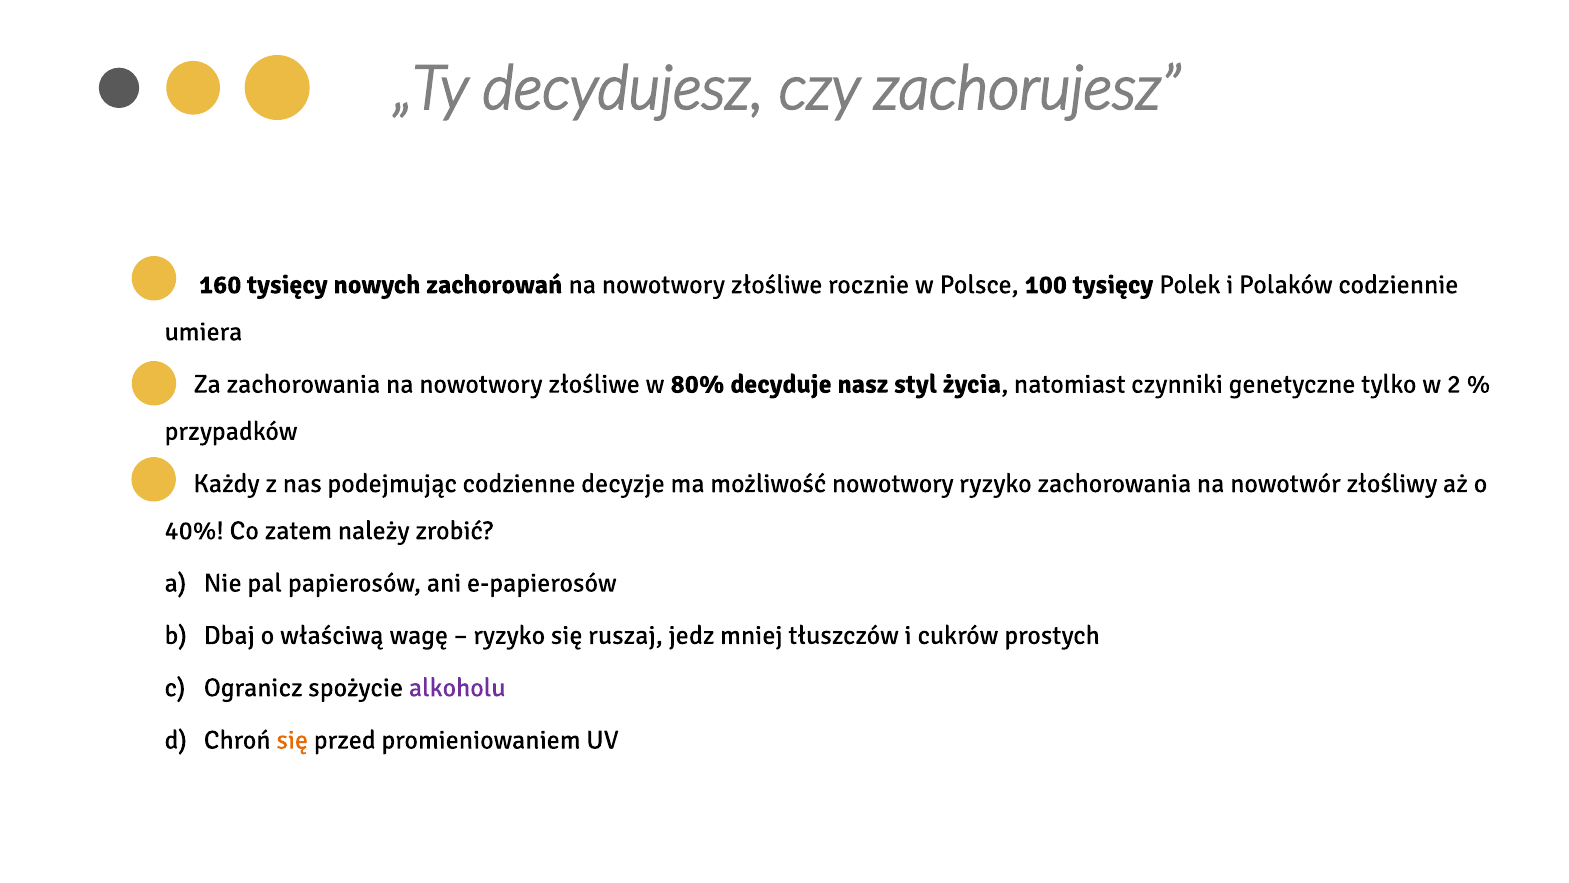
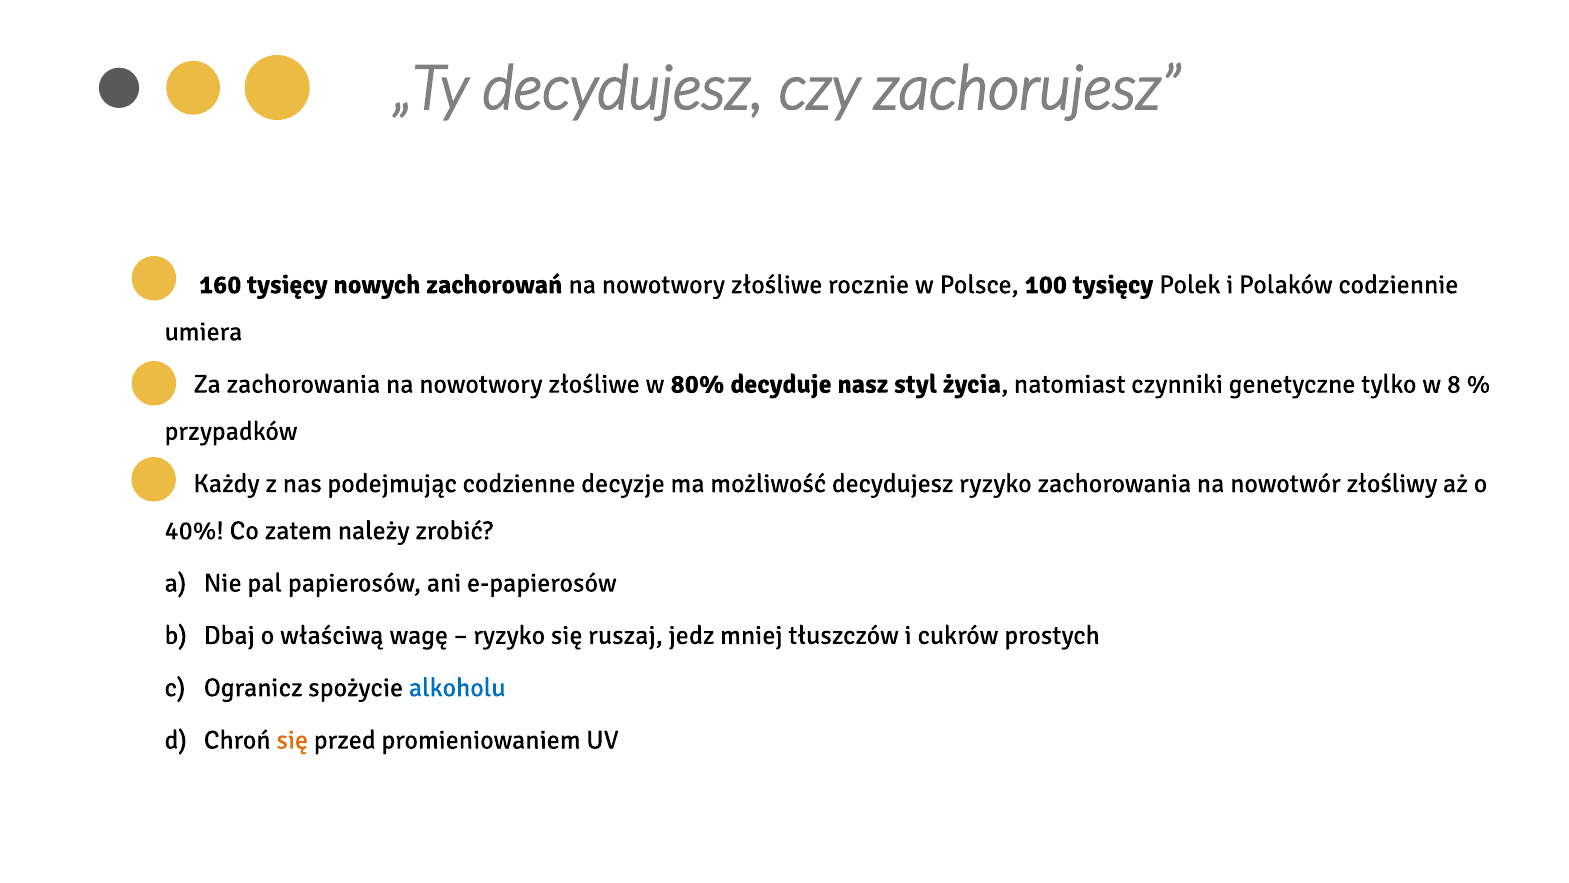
2: 2 -> 8
możliwość nowotwory: nowotwory -> decydujesz
alkoholu colour: purple -> blue
